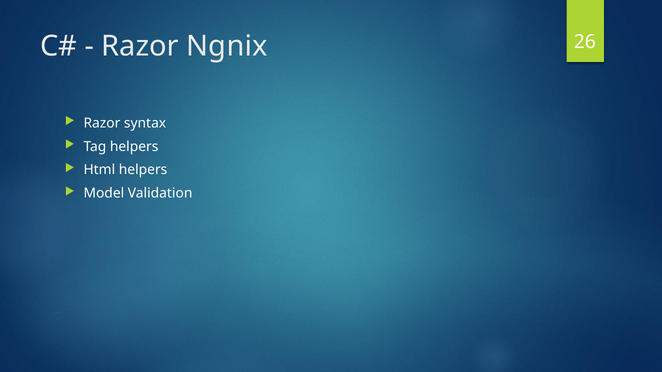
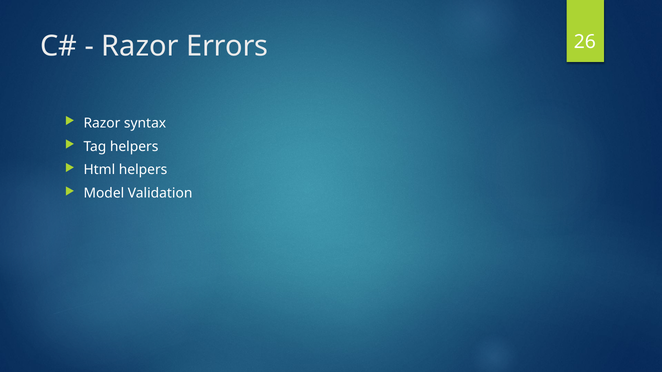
Ngnix: Ngnix -> Errors
